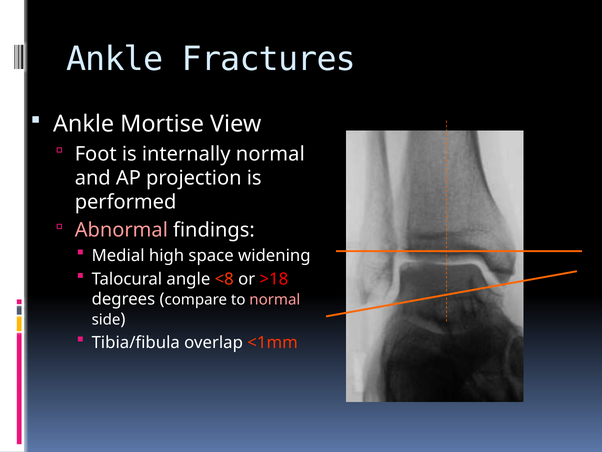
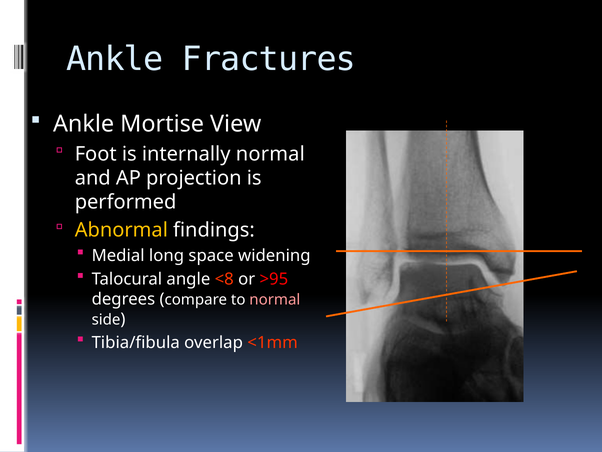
Abnormal colour: pink -> yellow
high: high -> long
>18: >18 -> >95
